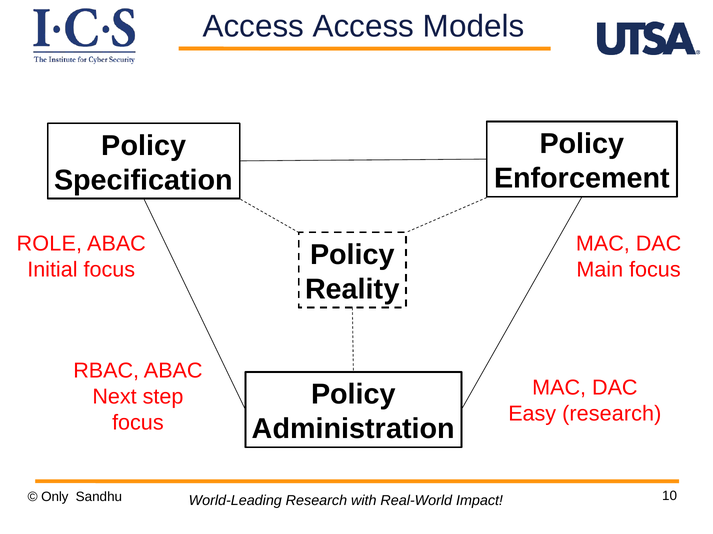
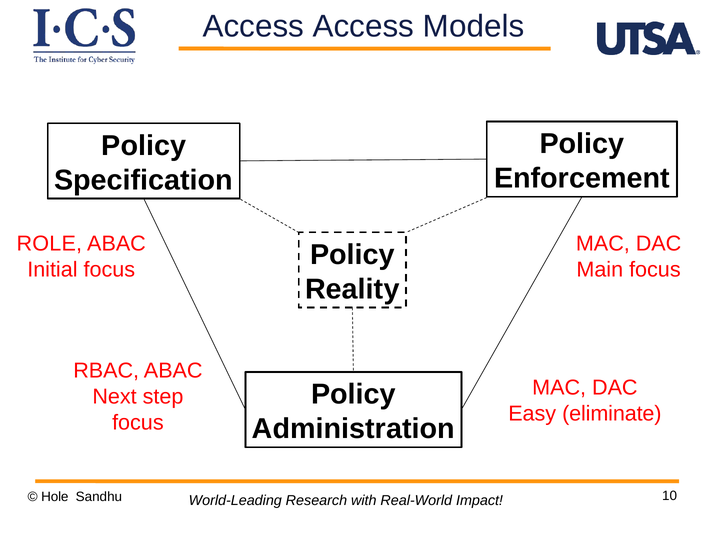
Easy research: research -> eliminate
Only: Only -> Hole
